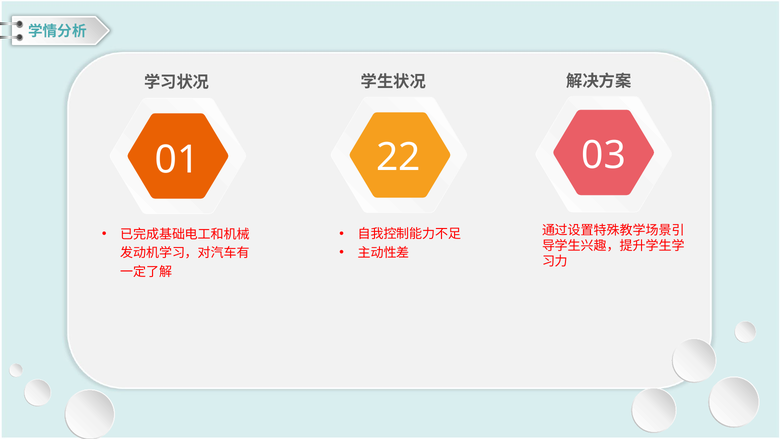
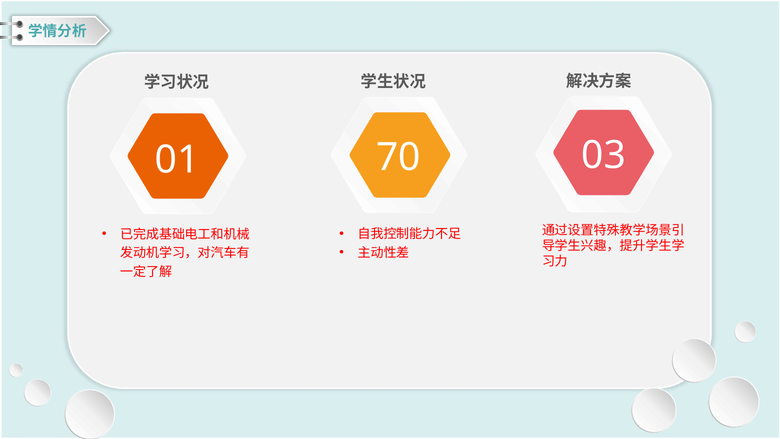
22: 22 -> 70
